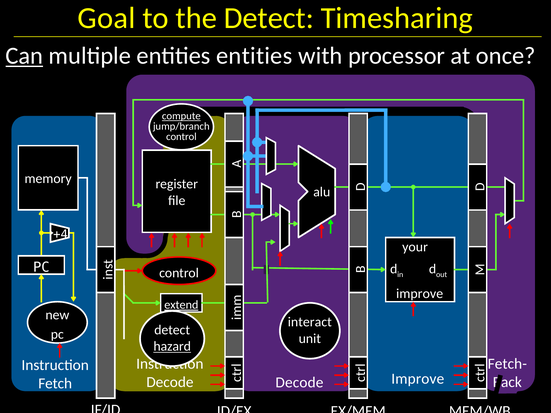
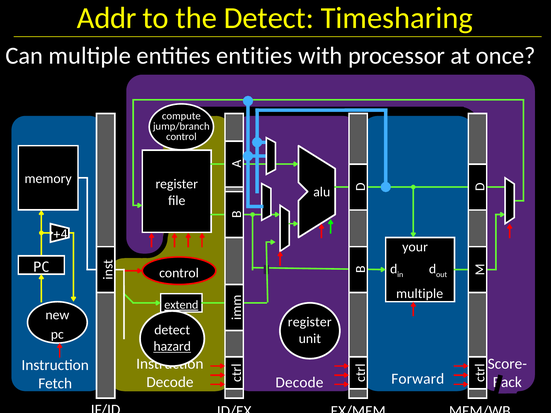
Goal: Goal -> Addr
Can underline: present -> none
compute underline: present -> none
improve at (420, 294): improve -> multiple
interact at (310, 322): interact -> register
Fetch-: Fetch- -> Score-
Improve at (418, 379): Improve -> Forward
